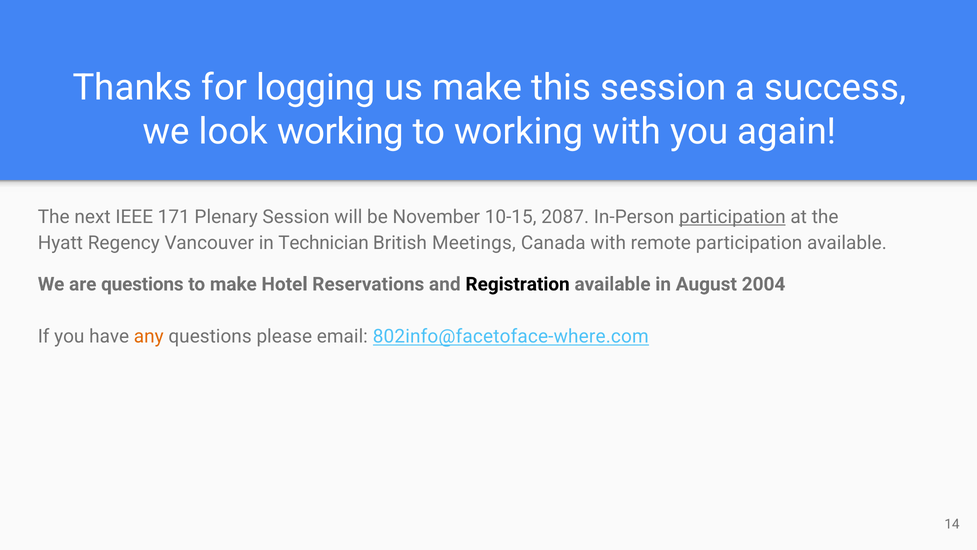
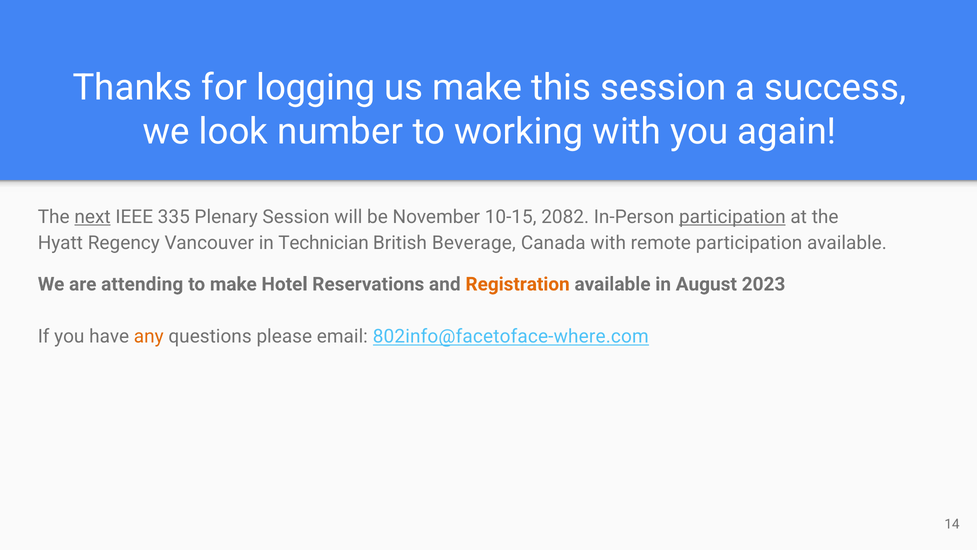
look working: working -> number
next underline: none -> present
171: 171 -> 335
2087: 2087 -> 2082
Meetings: Meetings -> Beverage
are questions: questions -> attending
Registration colour: black -> orange
2004: 2004 -> 2023
